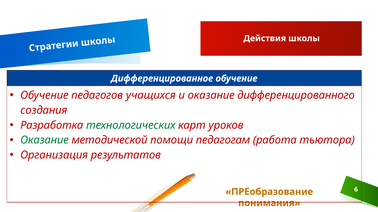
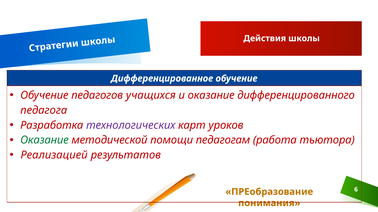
создания: создания -> педагога
технологических colour: green -> purple
Организация: Организация -> Реализацией
